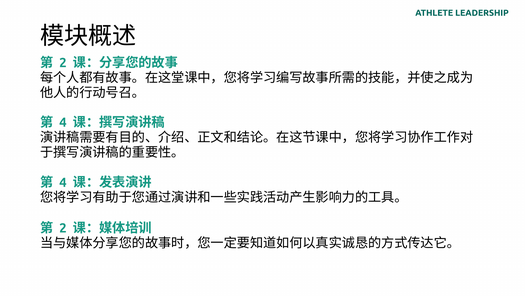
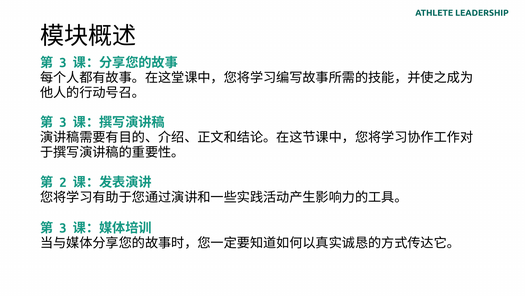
2 at (63, 63): 2 -> 3
4 at (63, 122): 4 -> 3
4 at (63, 182): 4 -> 2
2 at (63, 228): 2 -> 3
